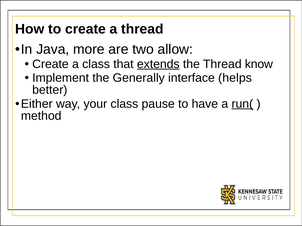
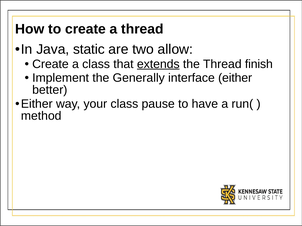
more: more -> static
know: know -> finish
interface helps: helps -> either
run( underline: present -> none
